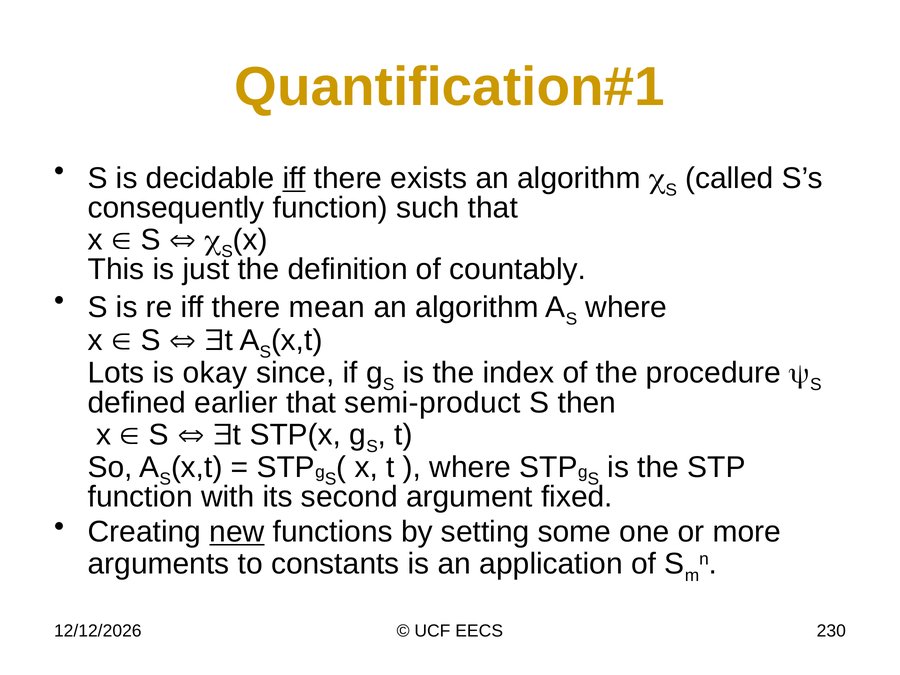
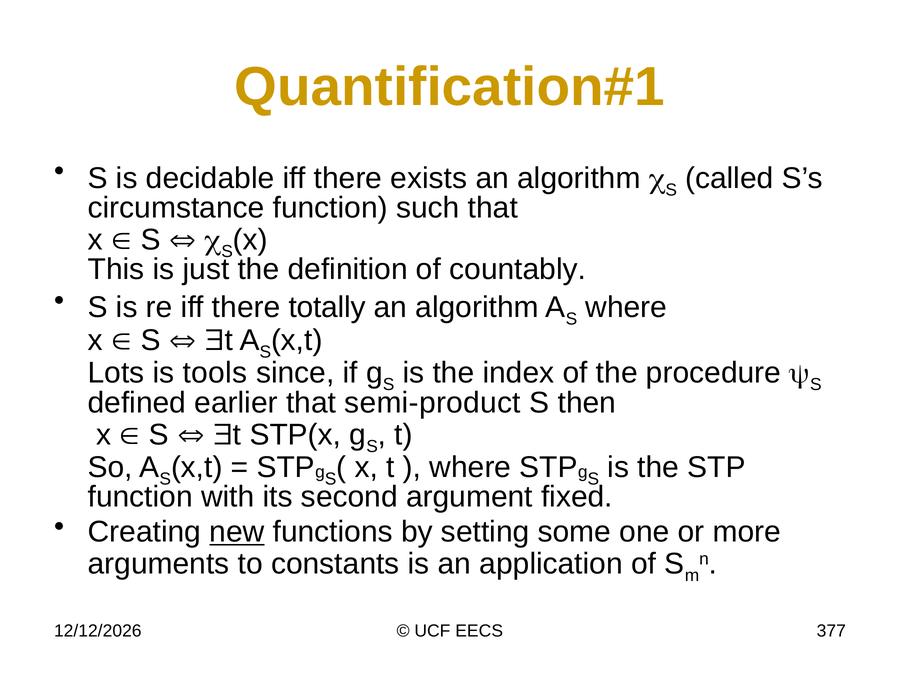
iff at (294, 178) underline: present -> none
consequently: consequently -> circumstance
mean: mean -> totally
okay: okay -> tools
230: 230 -> 377
